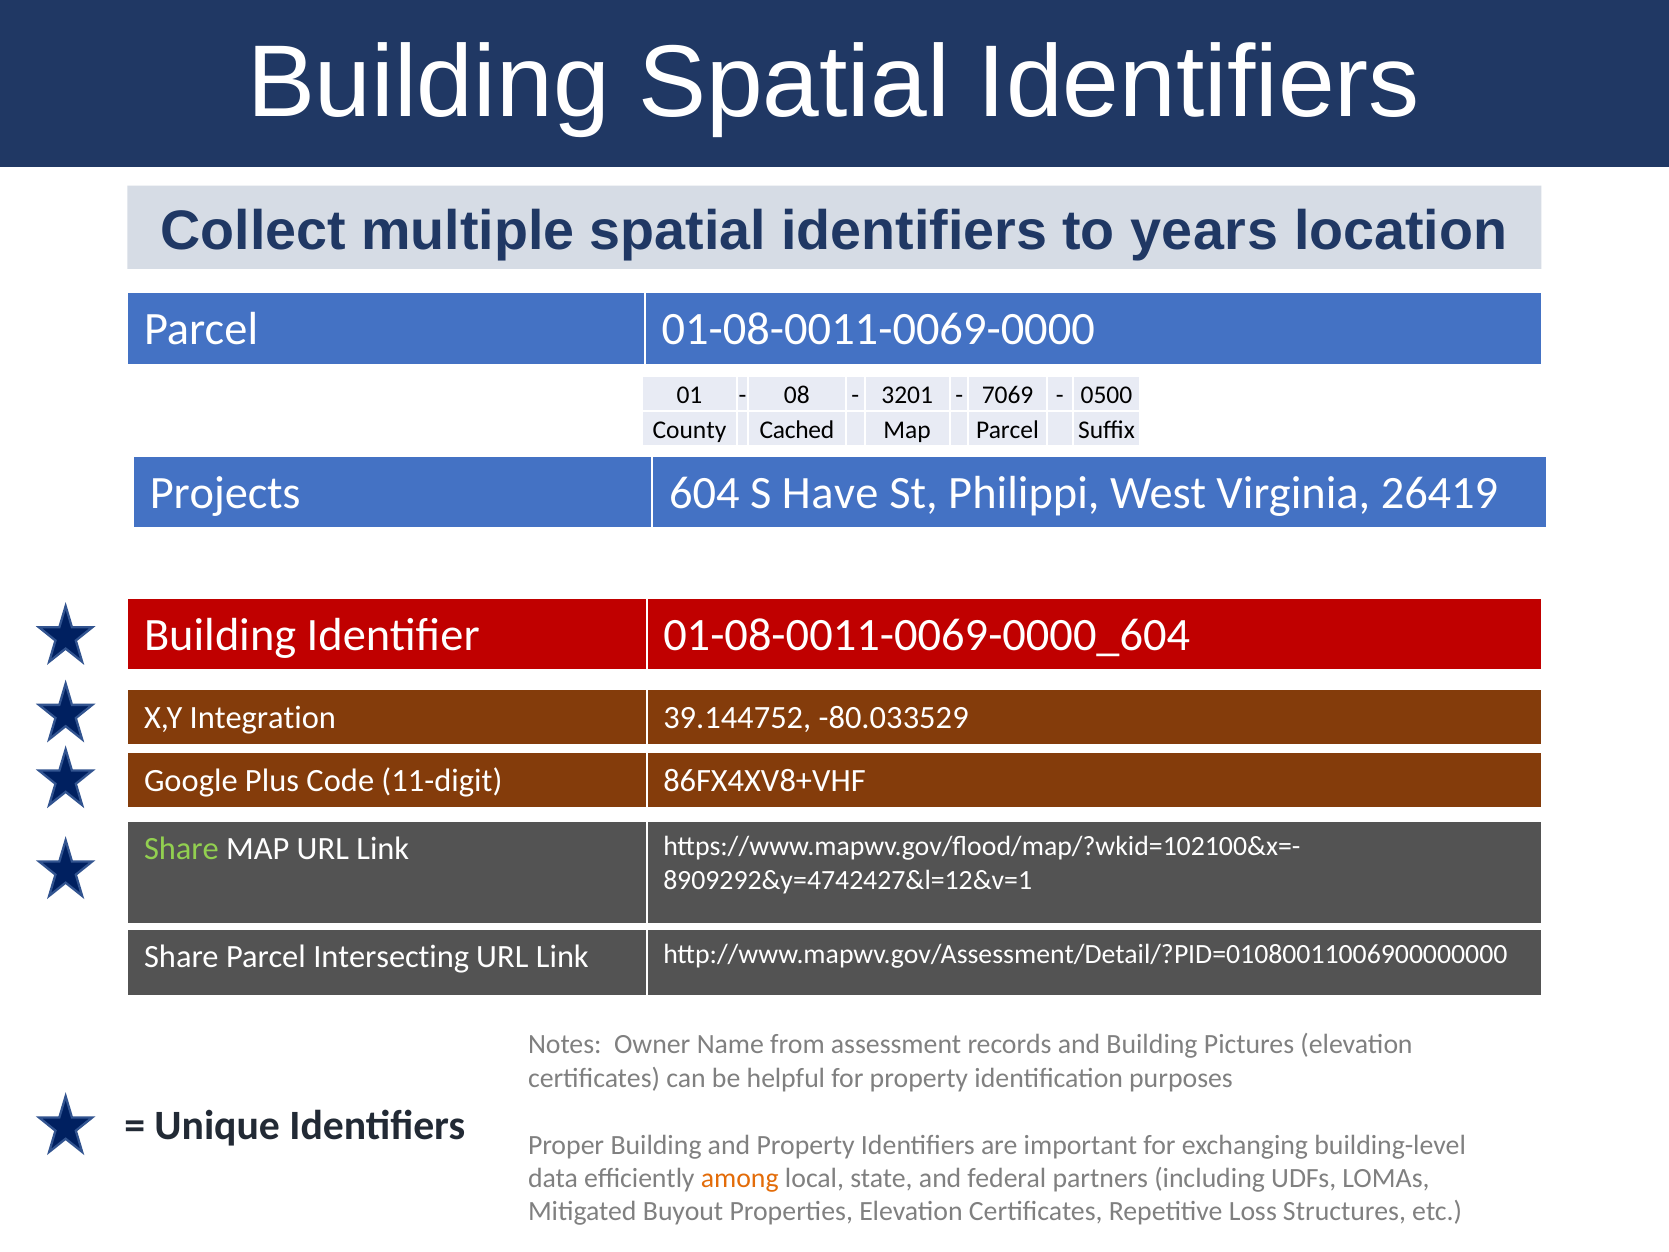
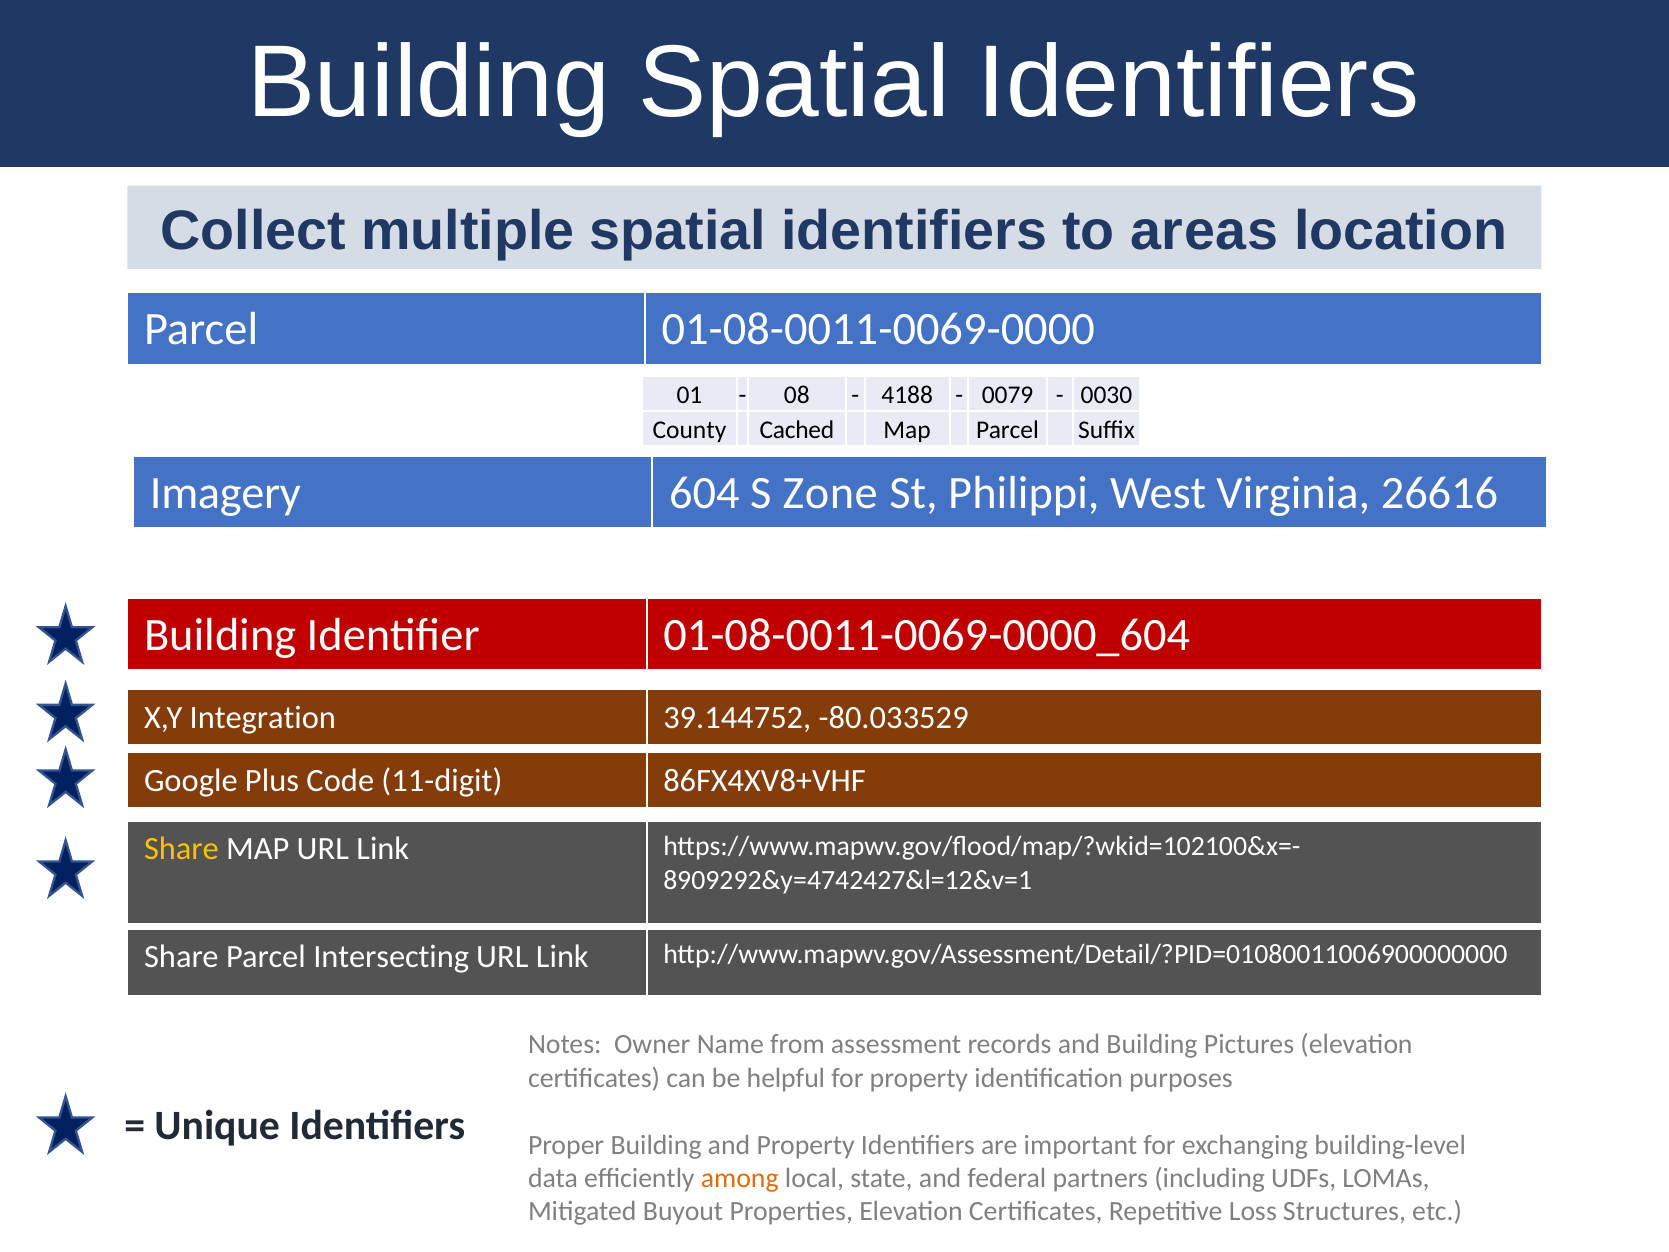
years: years -> areas
3201: 3201 -> 4188
7069: 7069 -> 0079
0500: 0500 -> 0030
Projects: Projects -> Imagery
Have: Have -> Zone
26419: 26419 -> 26616
Share at (181, 849) colour: light green -> yellow
